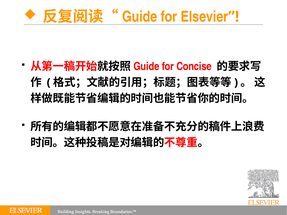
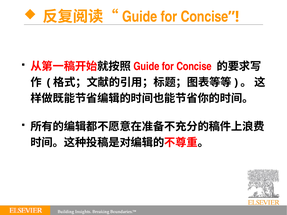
Elsevier at (204, 17): Elsevier -> Concise
